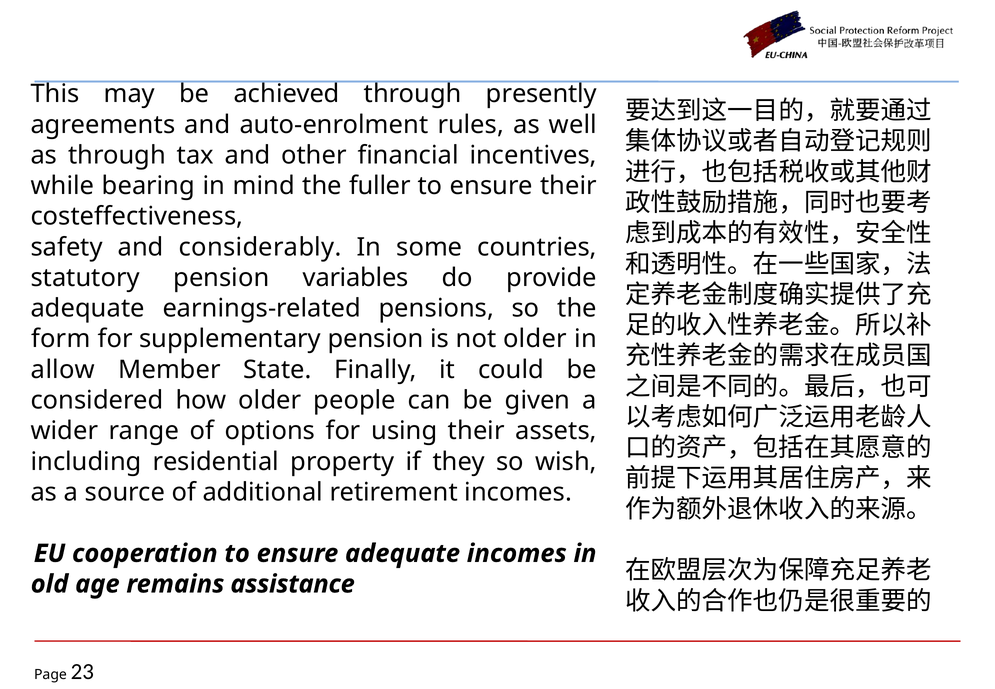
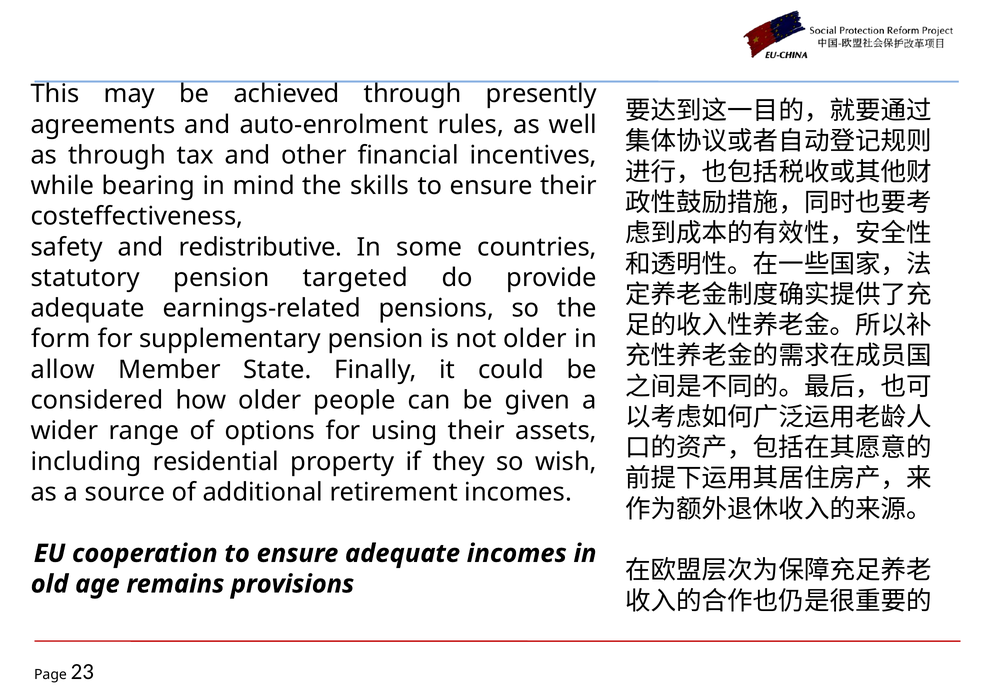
fuller: fuller -> skills
considerably: considerably -> redistributive
variables: variables -> targeted
assistance: assistance -> provisions
